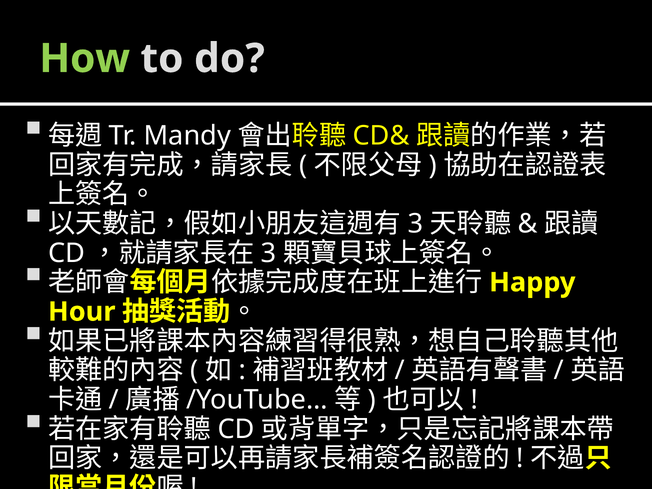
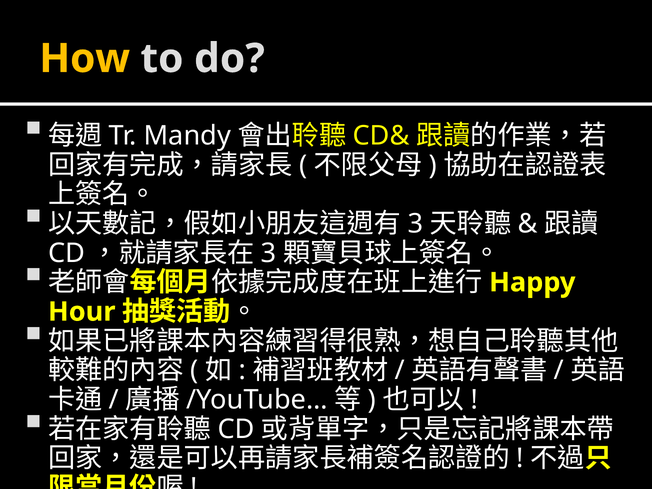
How colour: light green -> yellow
